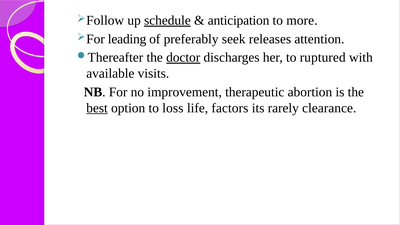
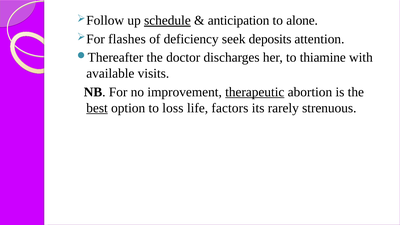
more: more -> alone
leading: leading -> flashes
preferably: preferably -> deficiency
releases: releases -> deposits
doctor underline: present -> none
ruptured: ruptured -> thiamine
therapeutic underline: none -> present
clearance: clearance -> strenuous
